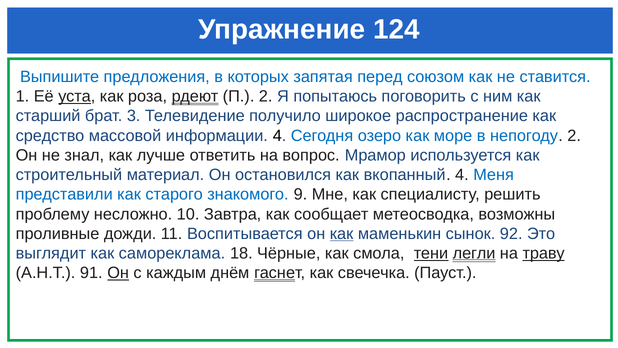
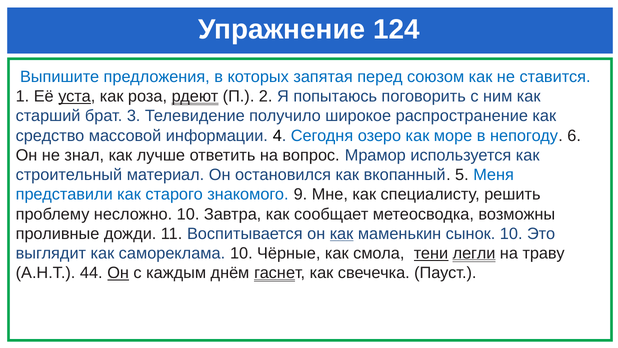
непогоду 2: 2 -> 6
вкопанный 4: 4 -> 5
сынок 92: 92 -> 10
самореклама 18: 18 -> 10
траву underline: present -> none
91: 91 -> 44
